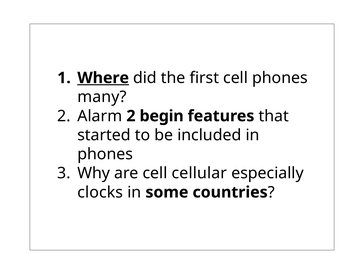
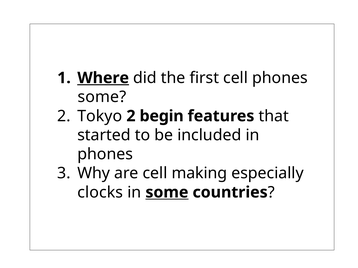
many at (102, 97): many -> some
Alarm: Alarm -> Tokyo
cellular: cellular -> making
some at (167, 193) underline: none -> present
